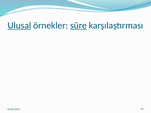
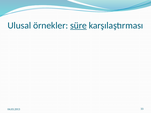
Ulusal underline: present -> none
